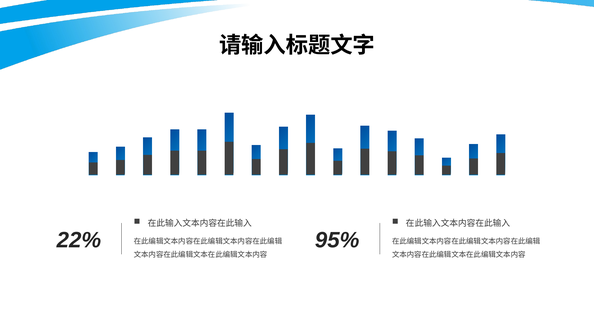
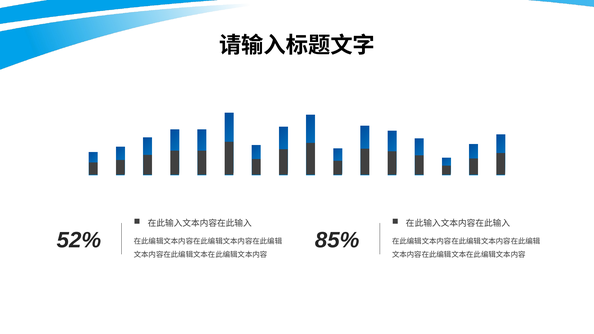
22%: 22% -> 52%
95%: 95% -> 85%
